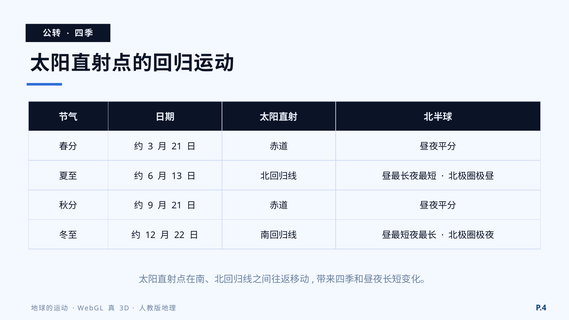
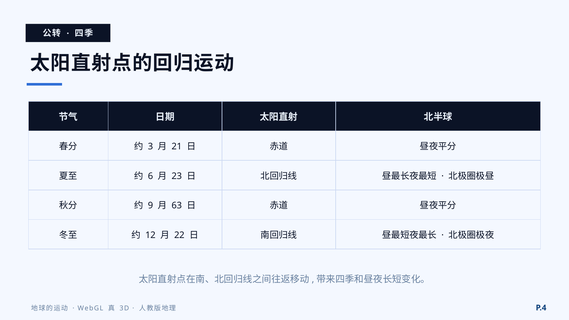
13: 13 -> 23
21 at (177, 206): 21 -> 63
